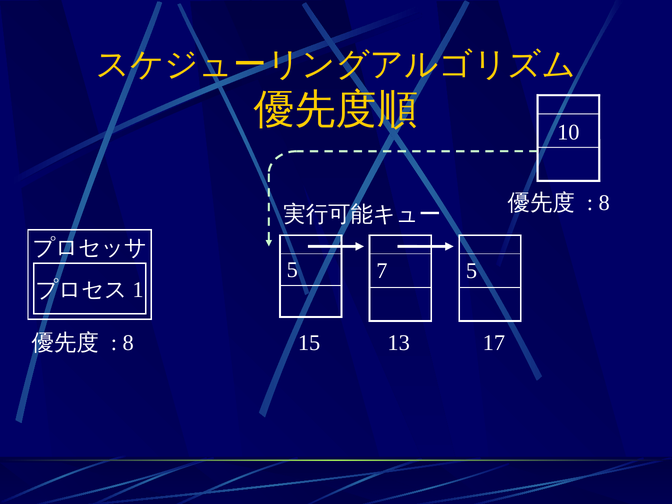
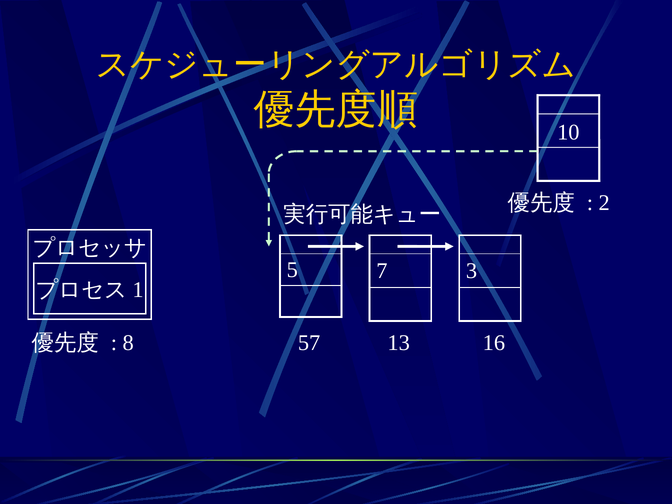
8 at (604, 203): 8 -> 2
7 5: 5 -> 3
15: 15 -> 57
17: 17 -> 16
